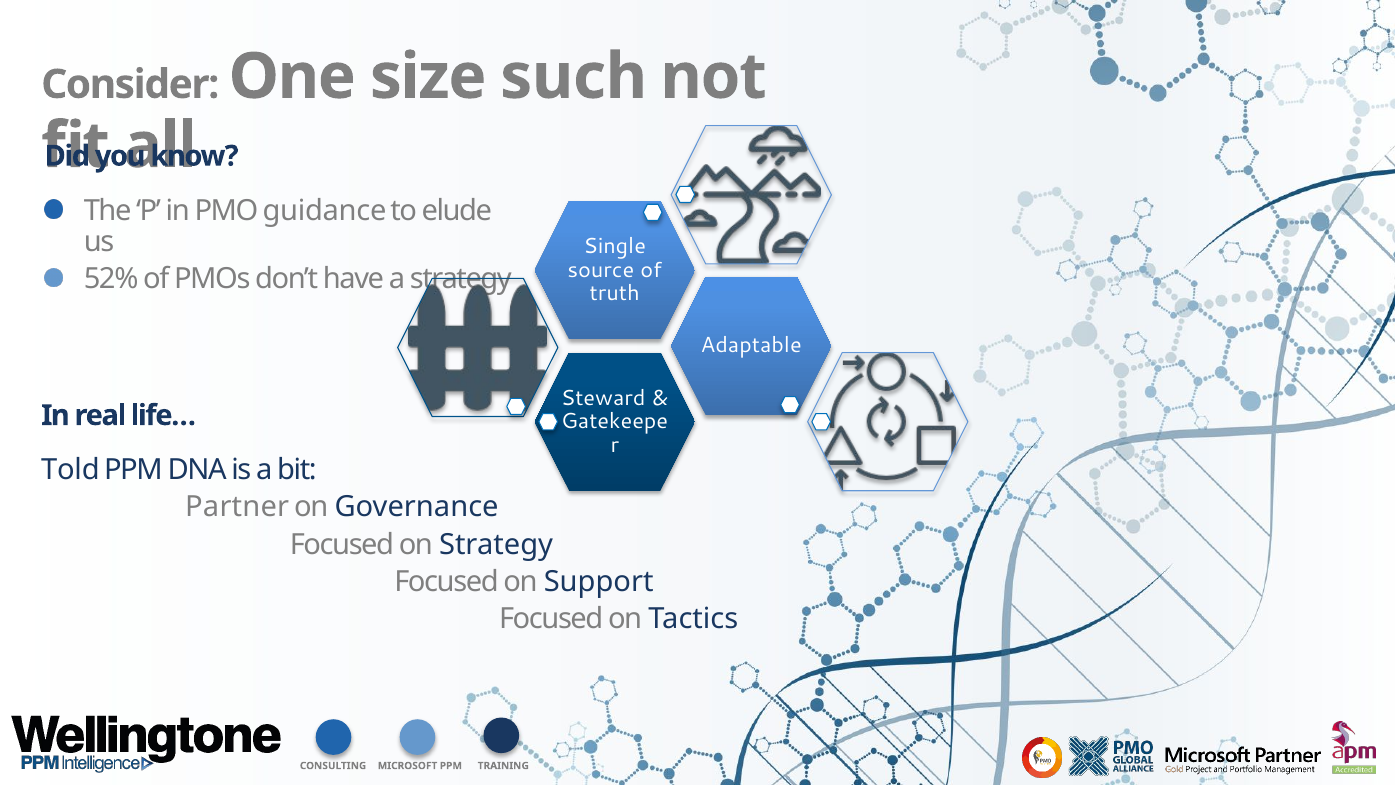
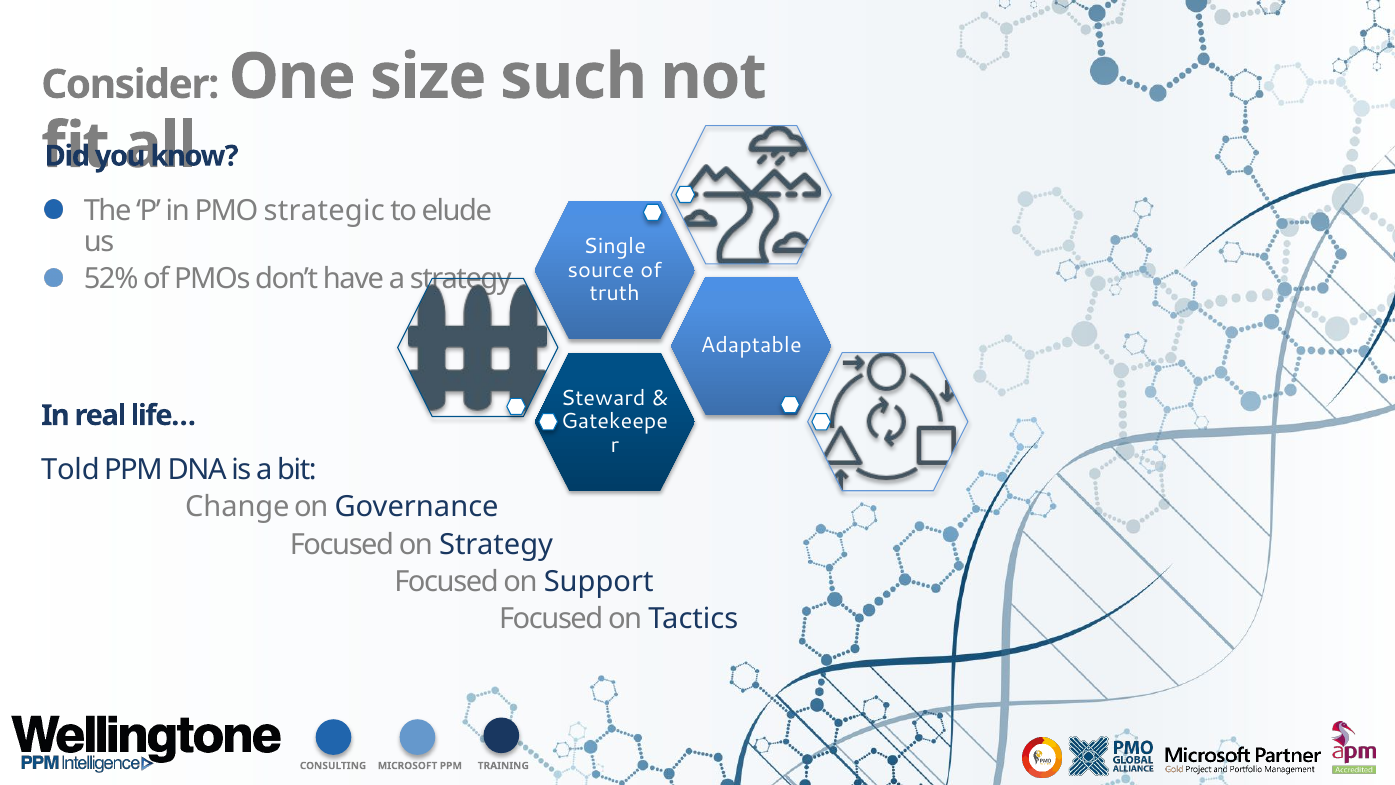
guidance: guidance -> strategic
Partner: Partner -> Change
